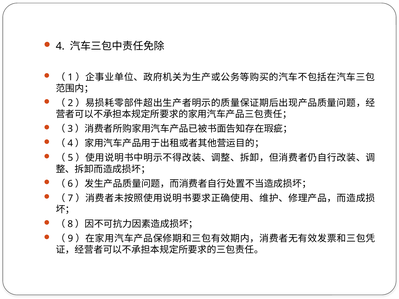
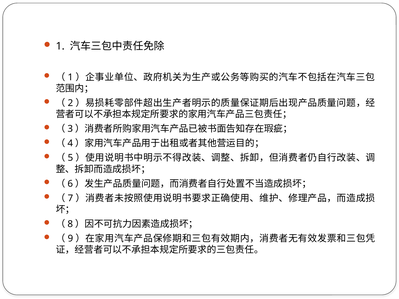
4 at (60, 46): 4 -> 1
